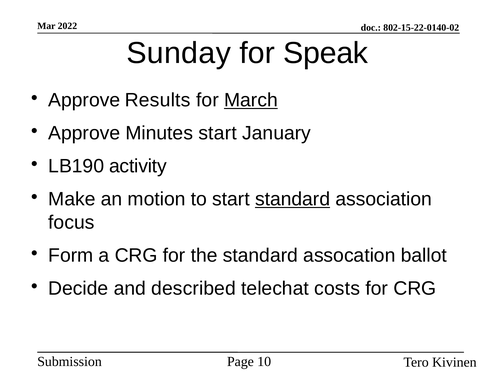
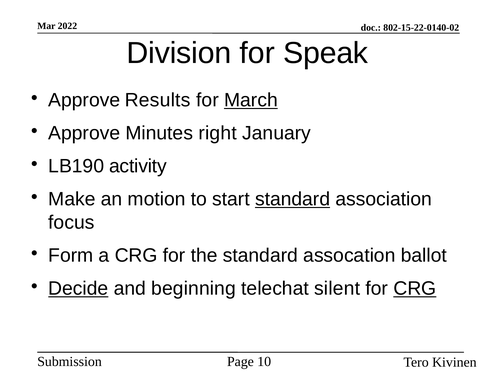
Sunday: Sunday -> Division
Minutes start: start -> right
Decide underline: none -> present
described: described -> beginning
costs: costs -> silent
CRG at (415, 288) underline: none -> present
